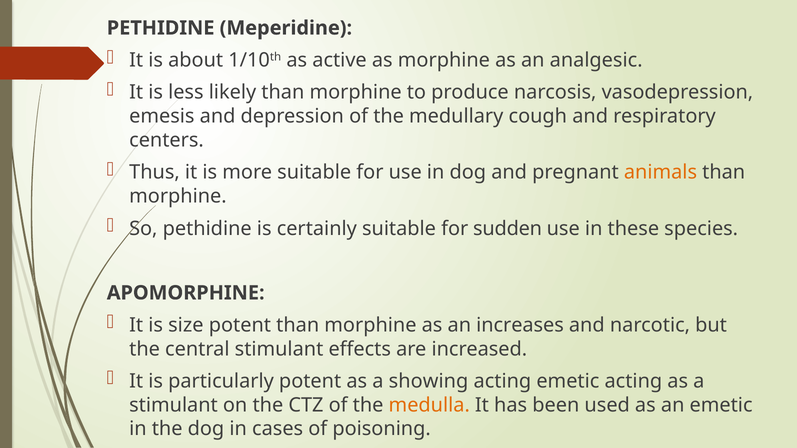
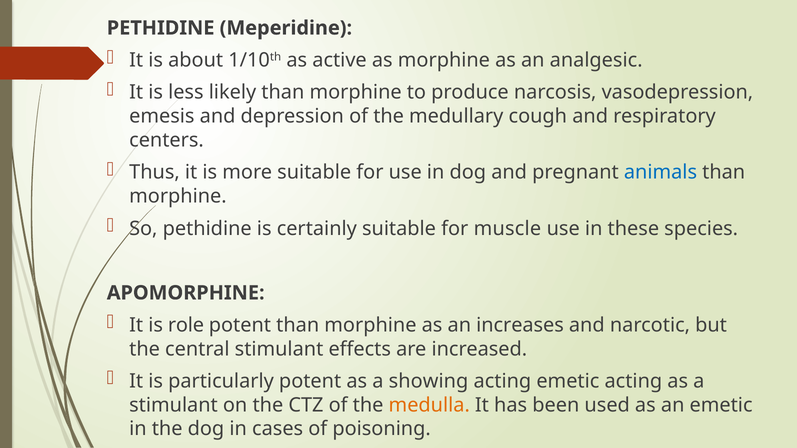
animals colour: orange -> blue
sudden: sudden -> muscle
size: size -> role
